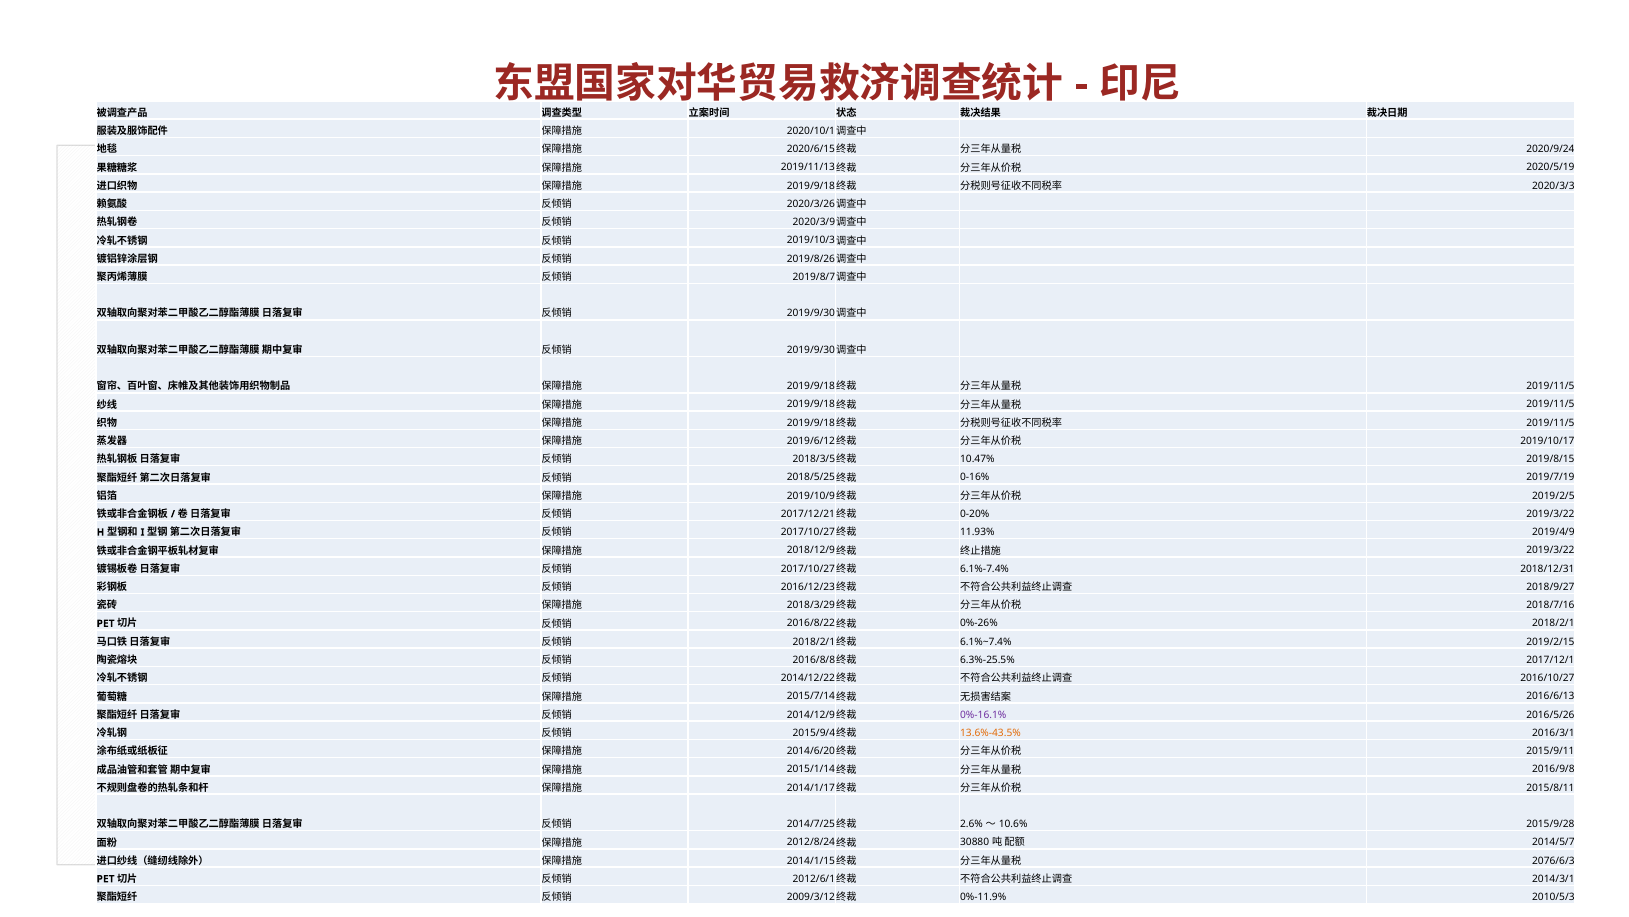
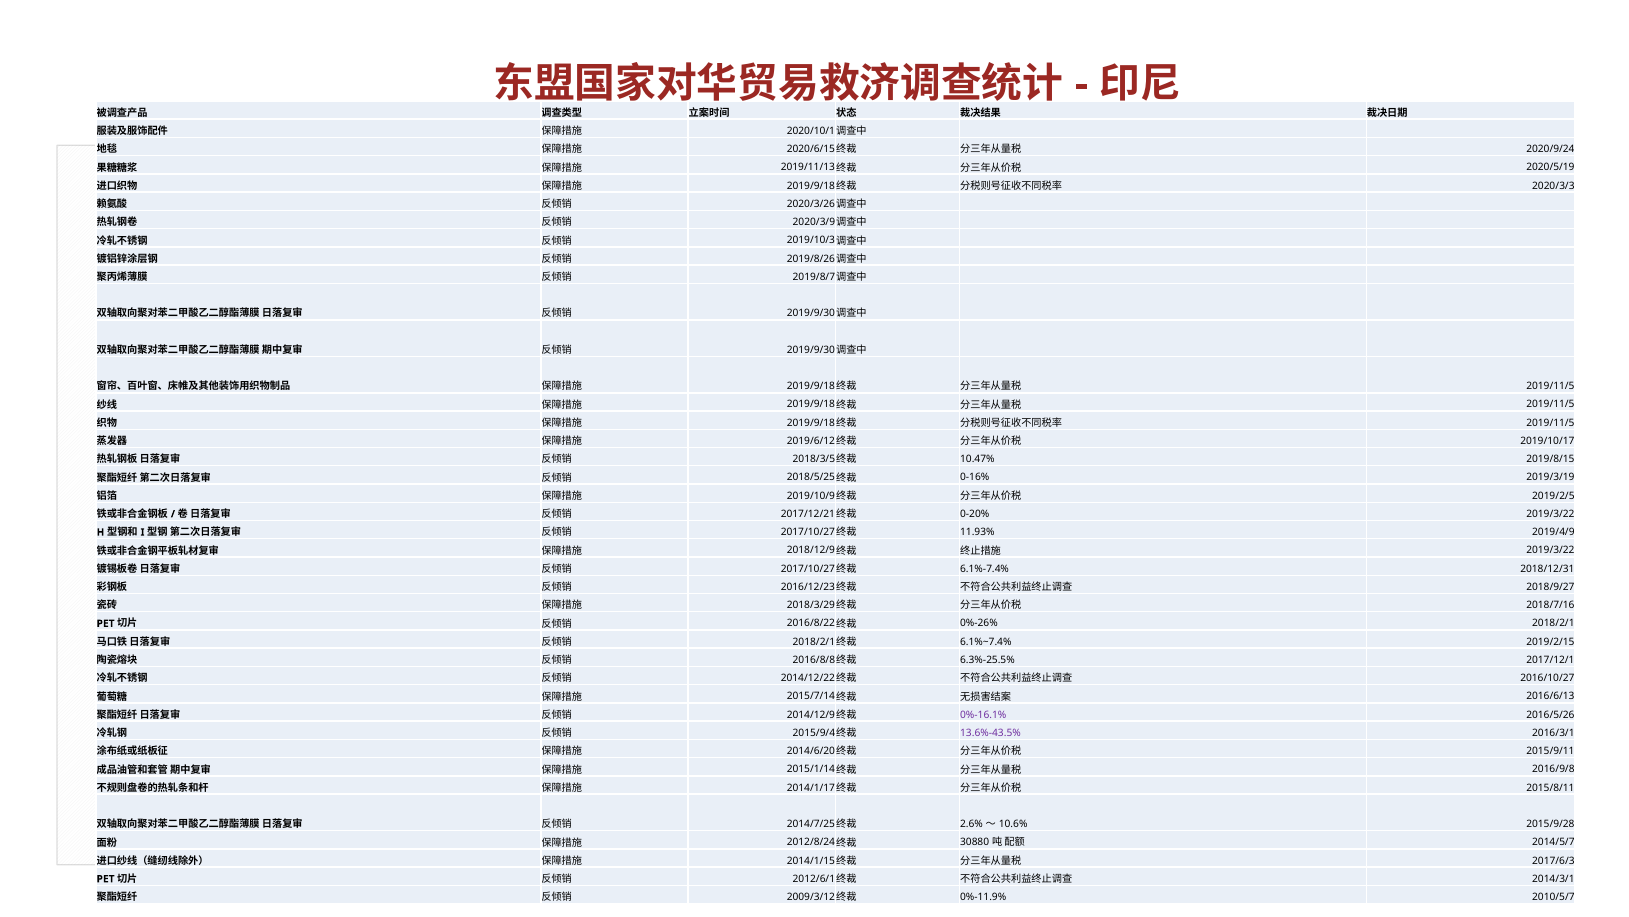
2019/7/19: 2019/7/19 -> 2019/3/19
13.6%-43.5% colour: orange -> purple
2076/6/3: 2076/6/3 -> 2017/6/3
2010/5/3: 2010/5/3 -> 2010/5/7
